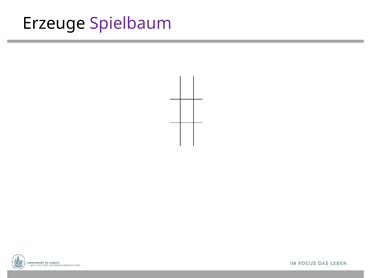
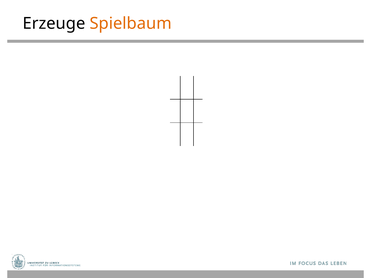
Spielbaum colour: purple -> orange
